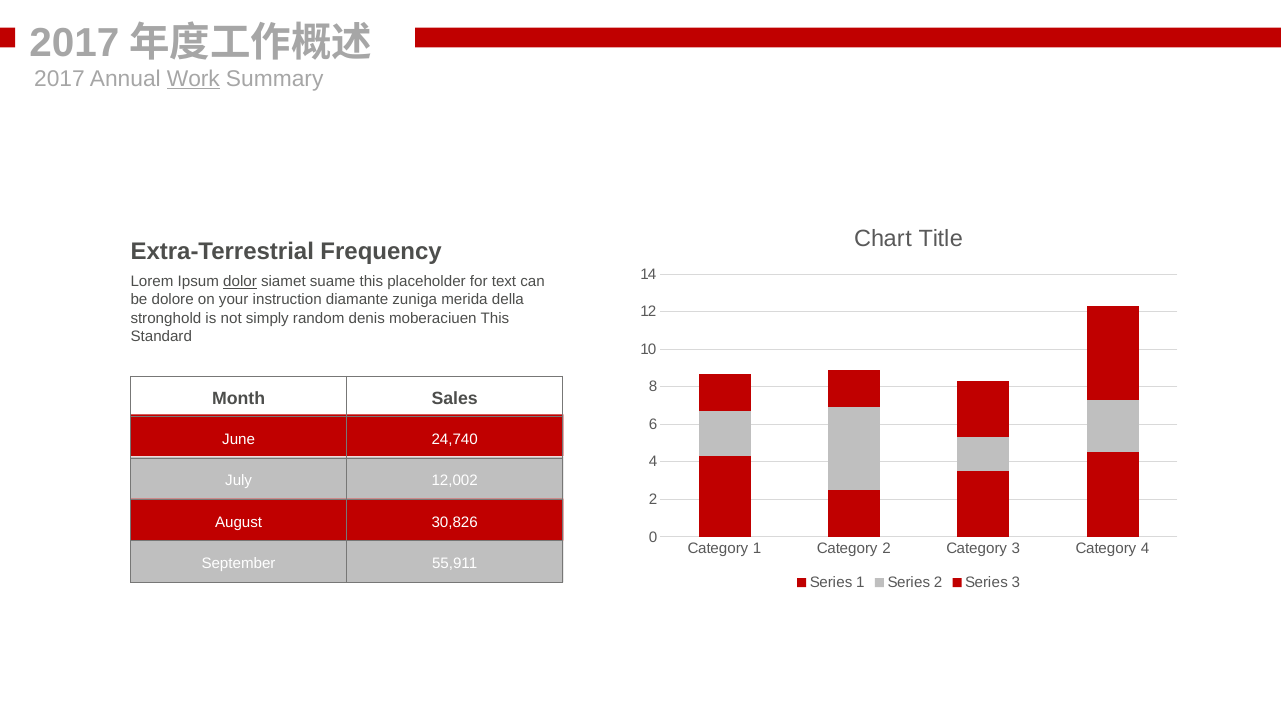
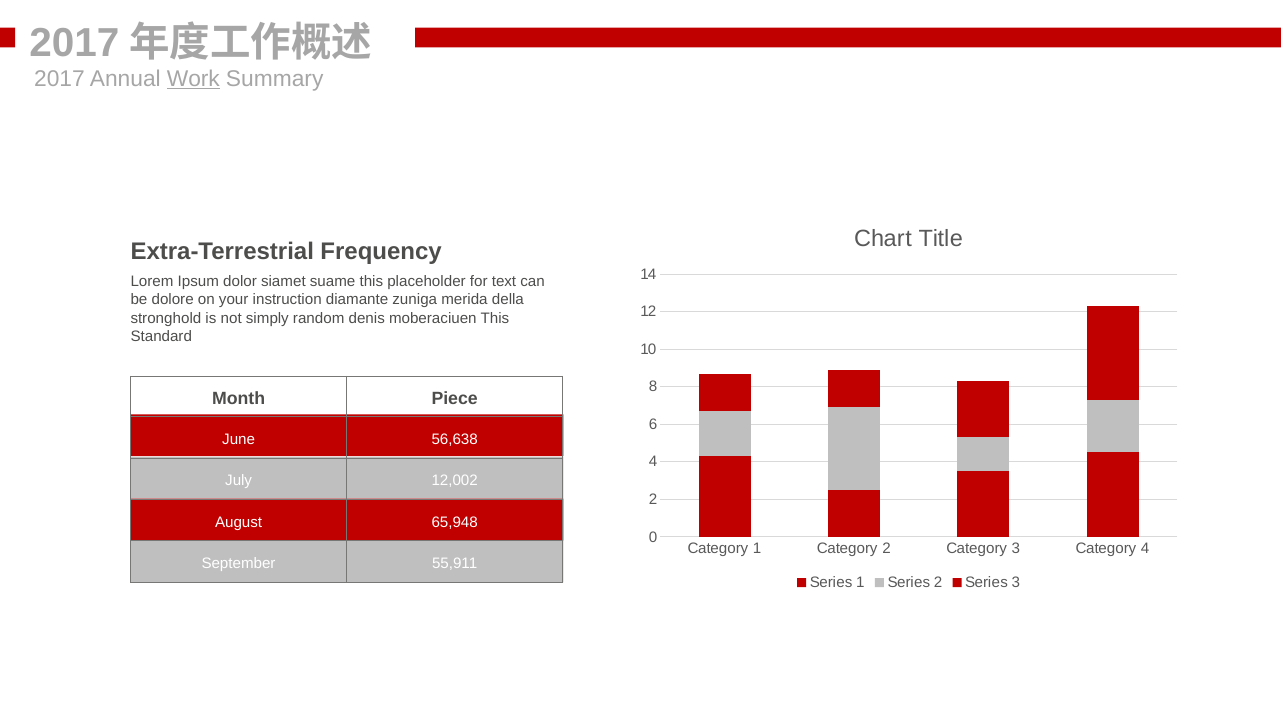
dolor underline: present -> none
Sales: Sales -> Piece
24,740: 24,740 -> 56,638
30,826: 30,826 -> 65,948
